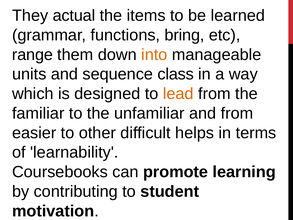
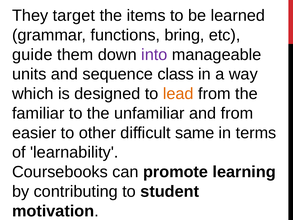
actual: actual -> target
range: range -> guide
into colour: orange -> purple
helps: helps -> same
